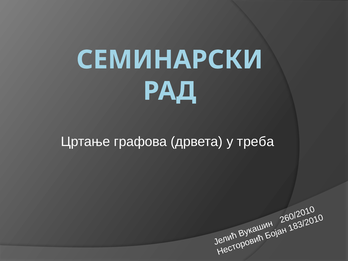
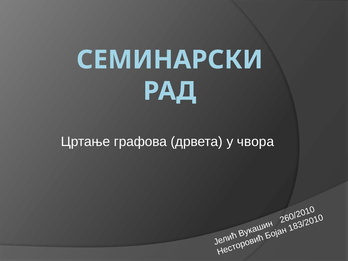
треба: треба -> чвора
